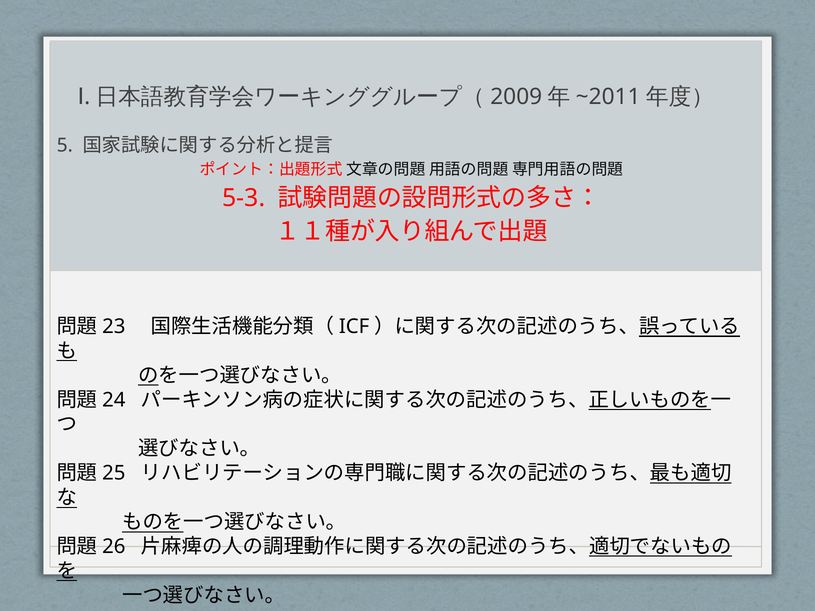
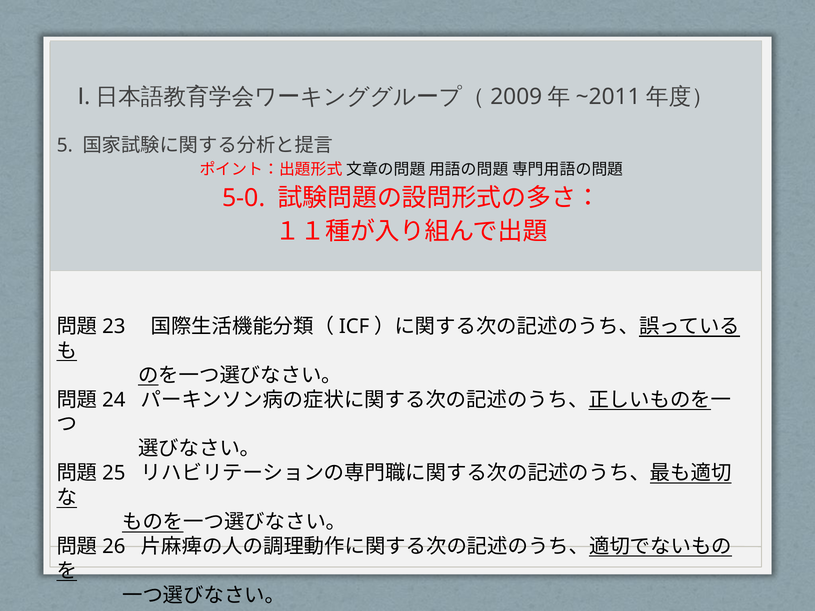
5-3: 5-3 -> 5-0
